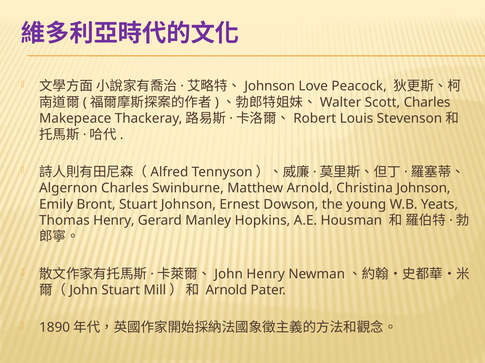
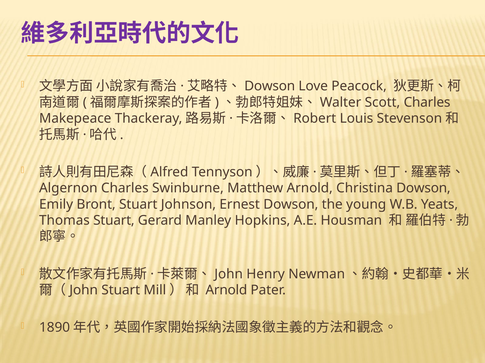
Johnson at (270, 86): Johnson -> Dowson
Christina Johnson: Johnson -> Dowson
Thomas Henry: Henry -> Stuart
